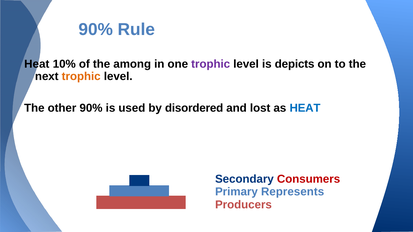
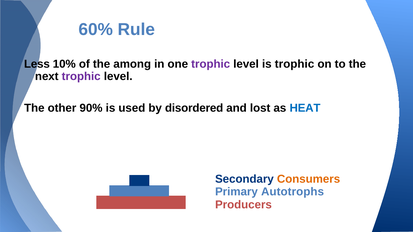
90% at (96, 30): 90% -> 60%
Heat at (37, 64): Heat -> Less
is depicts: depicts -> trophic
trophic at (81, 76) colour: orange -> purple
Consumers colour: red -> orange
Represents: Represents -> Autotrophs
